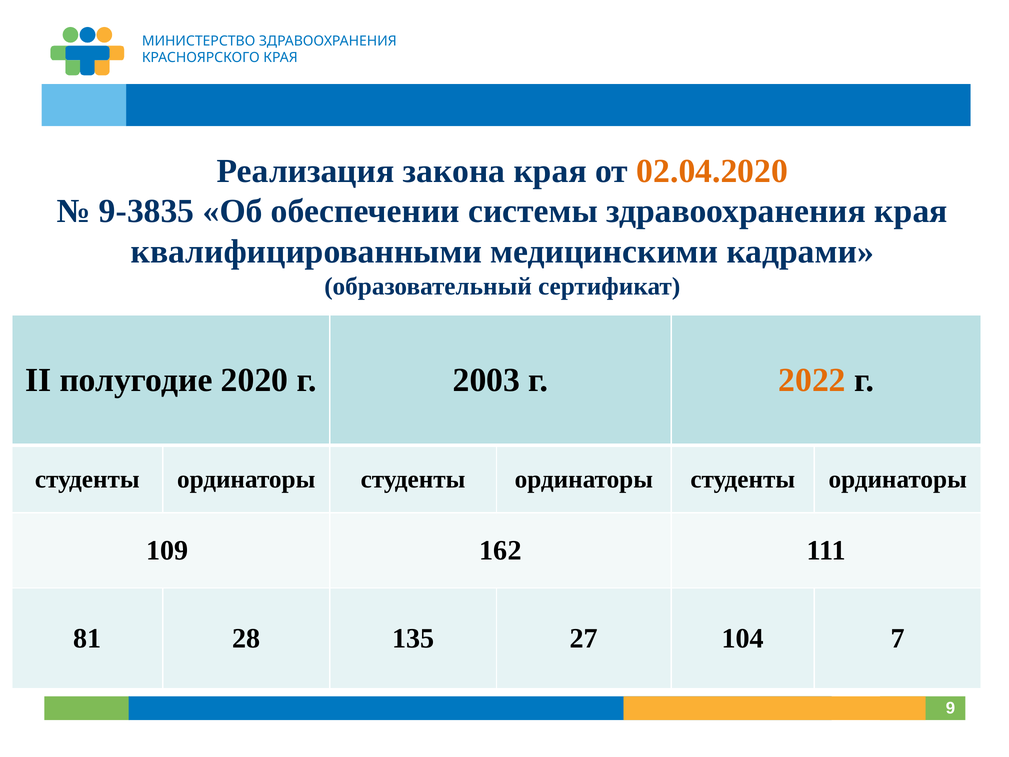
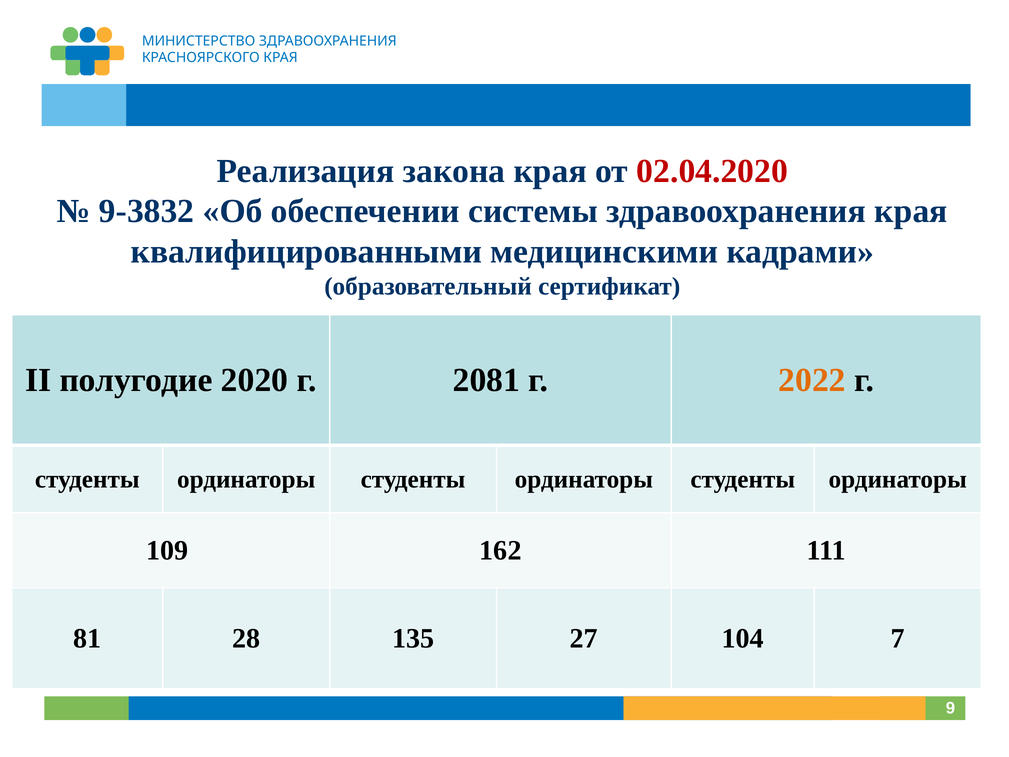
02.04.2020 colour: orange -> red
9-3835: 9-3835 -> 9-3832
2003: 2003 -> 2081
